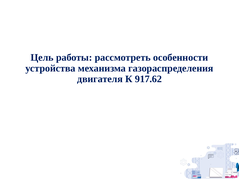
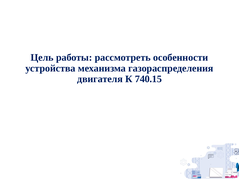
917.62: 917.62 -> 740.15
